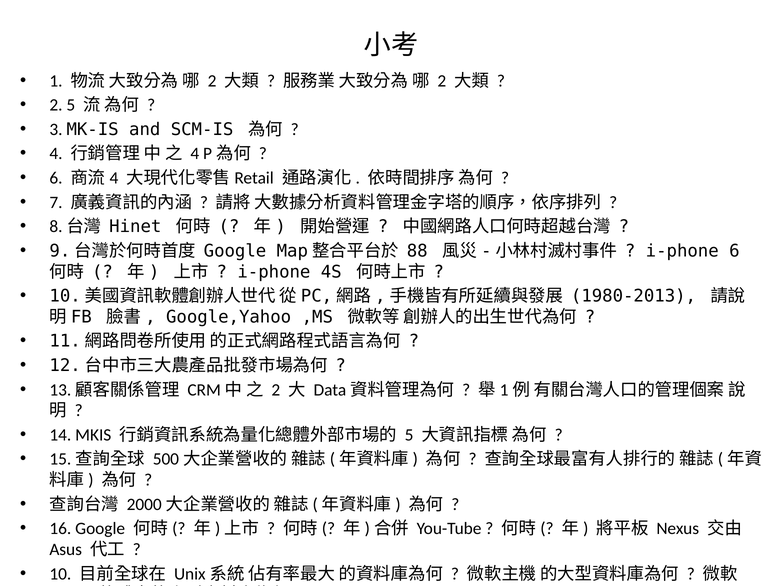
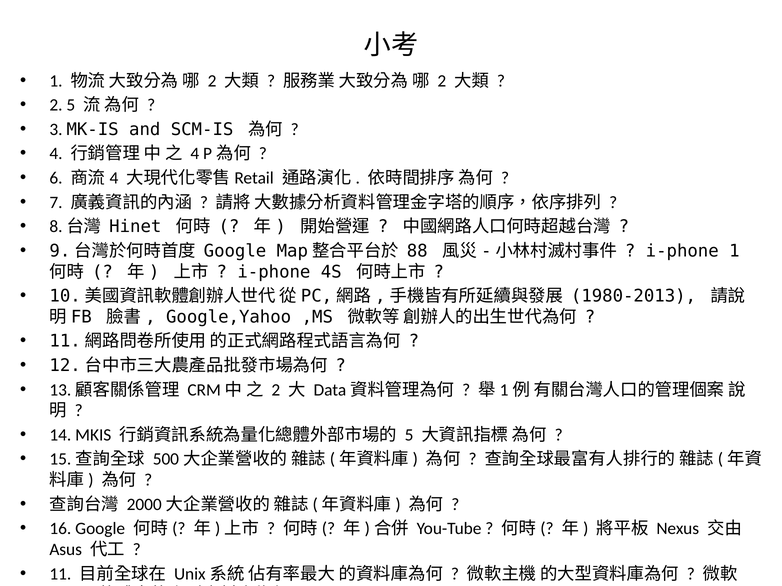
i-phone 6: 6 -> 1
10: 10 -> 11
